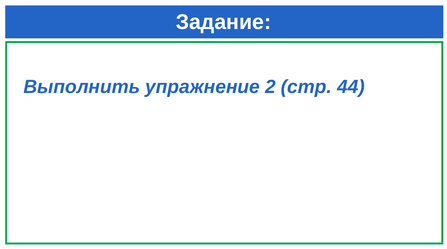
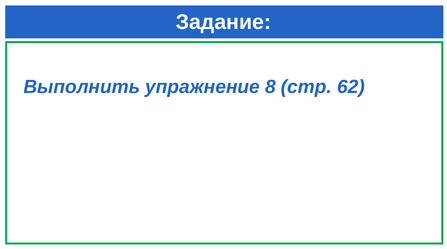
2: 2 -> 8
44: 44 -> 62
